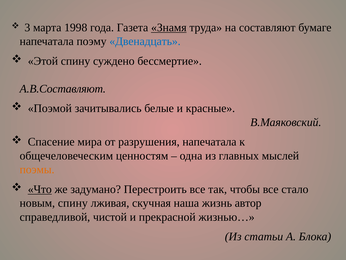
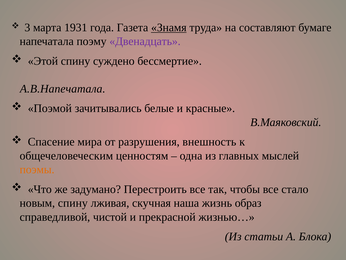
1998: 1998 -> 1931
Двенадцать colour: blue -> purple
А.В.Составляют: А.В.Составляют -> А.В.Напечатала
разрушения напечатала: напечатала -> внешность
Что underline: present -> none
автор: автор -> образ
